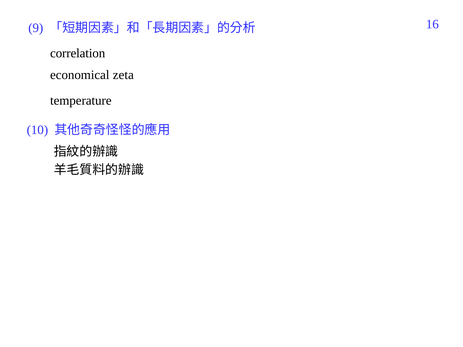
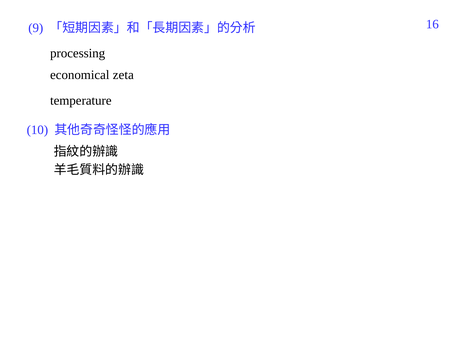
correlation: correlation -> processing
